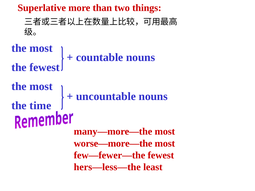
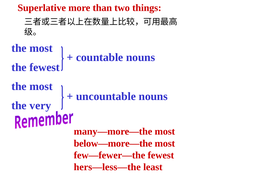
time: time -> very
worse—more—the: worse—more—the -> below—more—the
